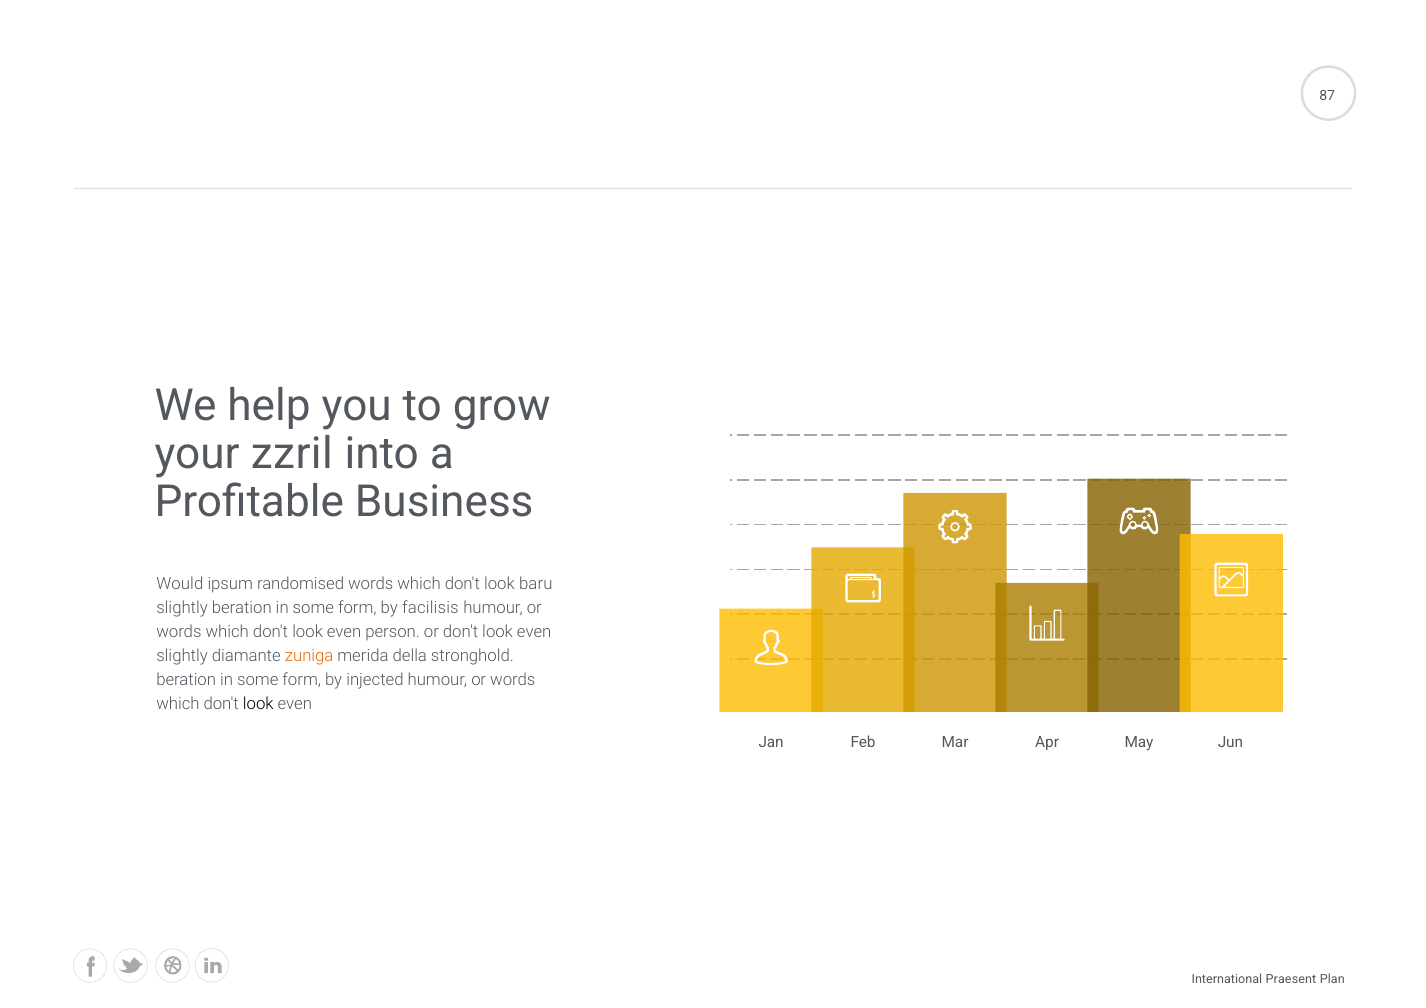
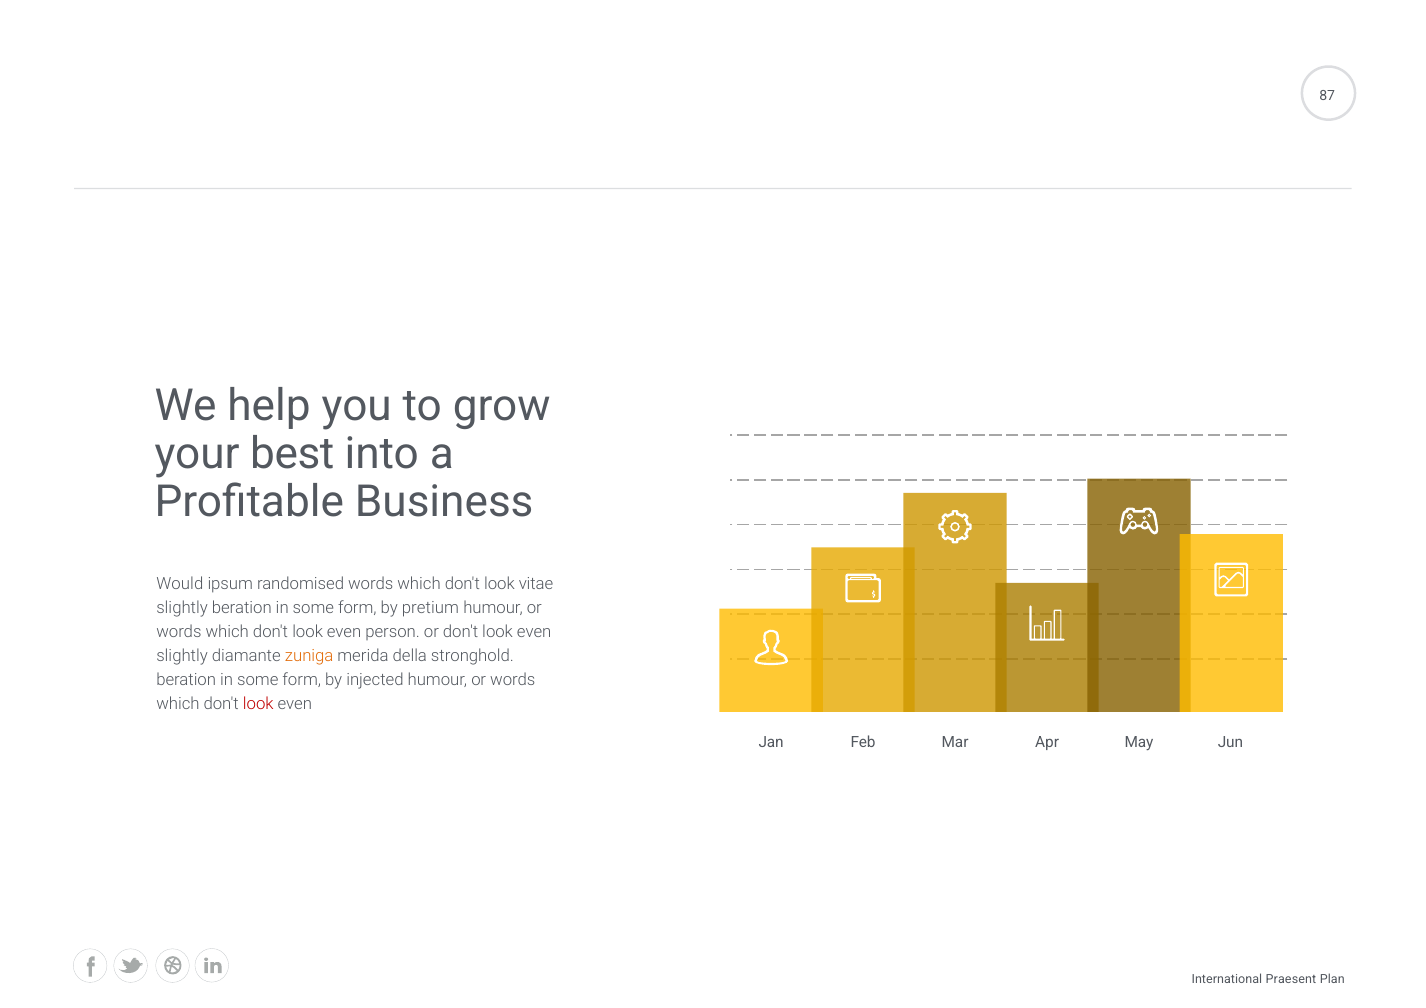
zzril: zzril -> best
baru: baru -> vitae
facilisis: facilisis -> pretium
look at (258, 704) colour: black -> red
